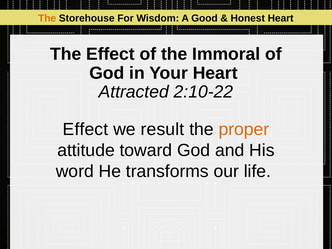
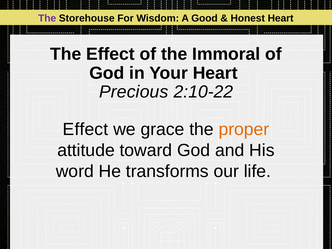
The at (47, 18) colour: orange -> purple
Attracted: Attracted -> Precious
result: result -> grace
